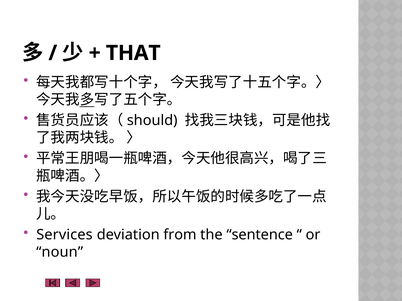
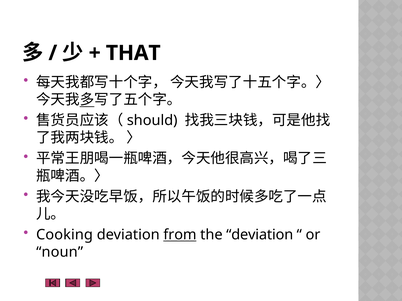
Services: Services -> Cooking
from underline: none -> present
the sentence: sentence -> deviation
